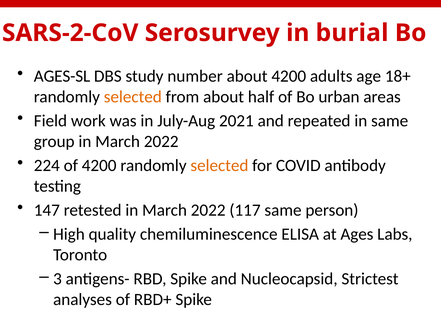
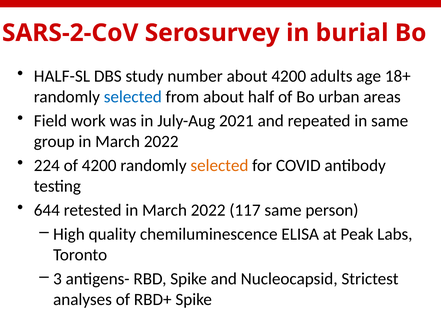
AGES-SL: AGES-SL -> HALF-SL
selected at (133, 97) colour: orange -> blue
147: 147 -> 644
Ages: Ages -> Peak
